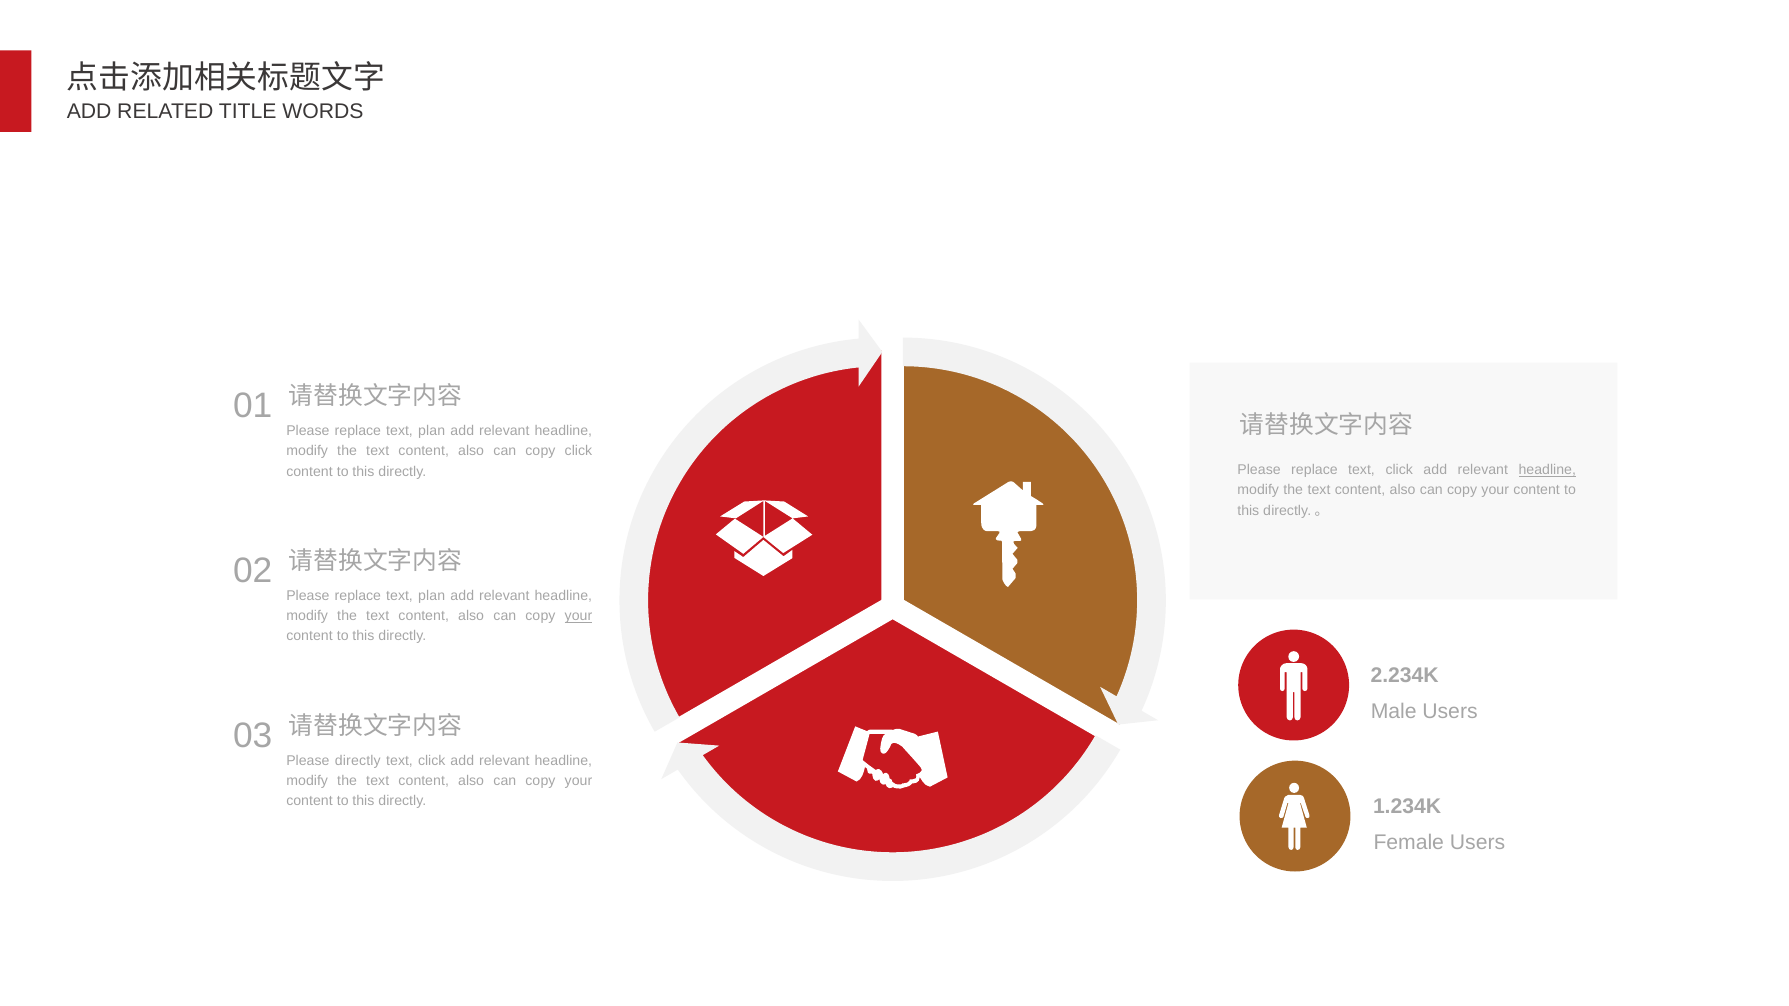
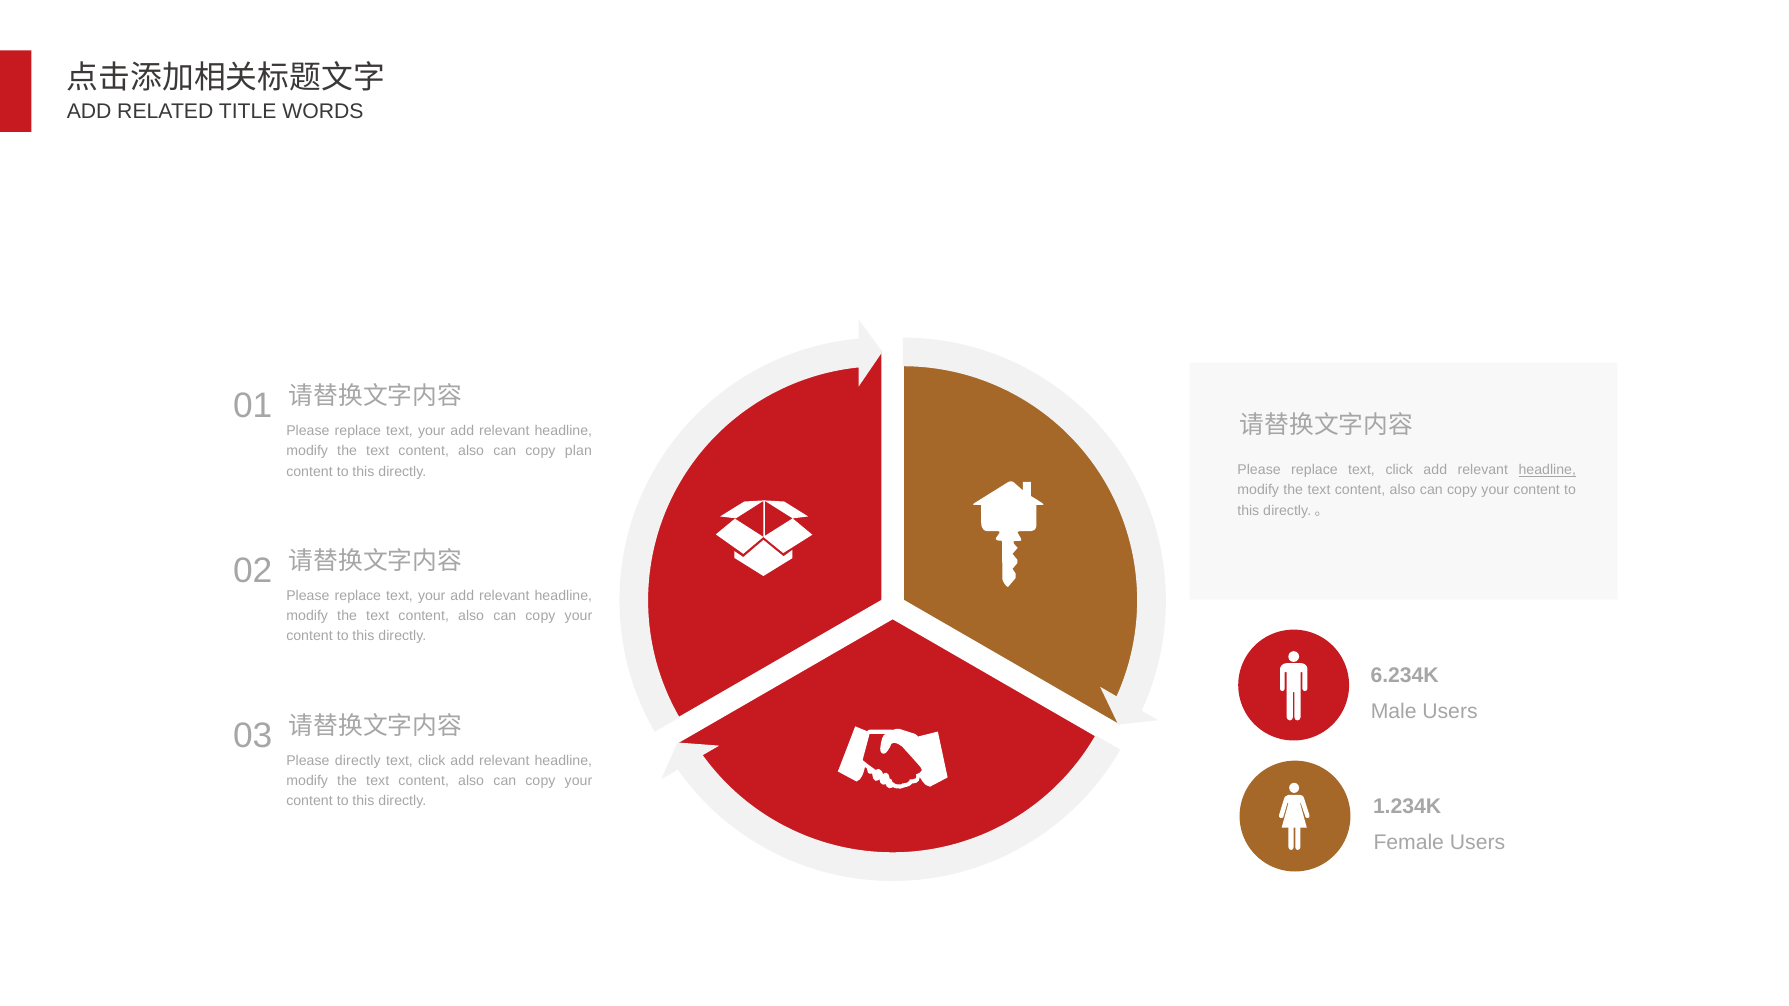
plan at (432, 431): plan -> your
copy click: click -> plan
plan at (432, 596): plan -> your
your at (578, 616) underline: present -> none
2.234K: 2.234K -> 6.234K
